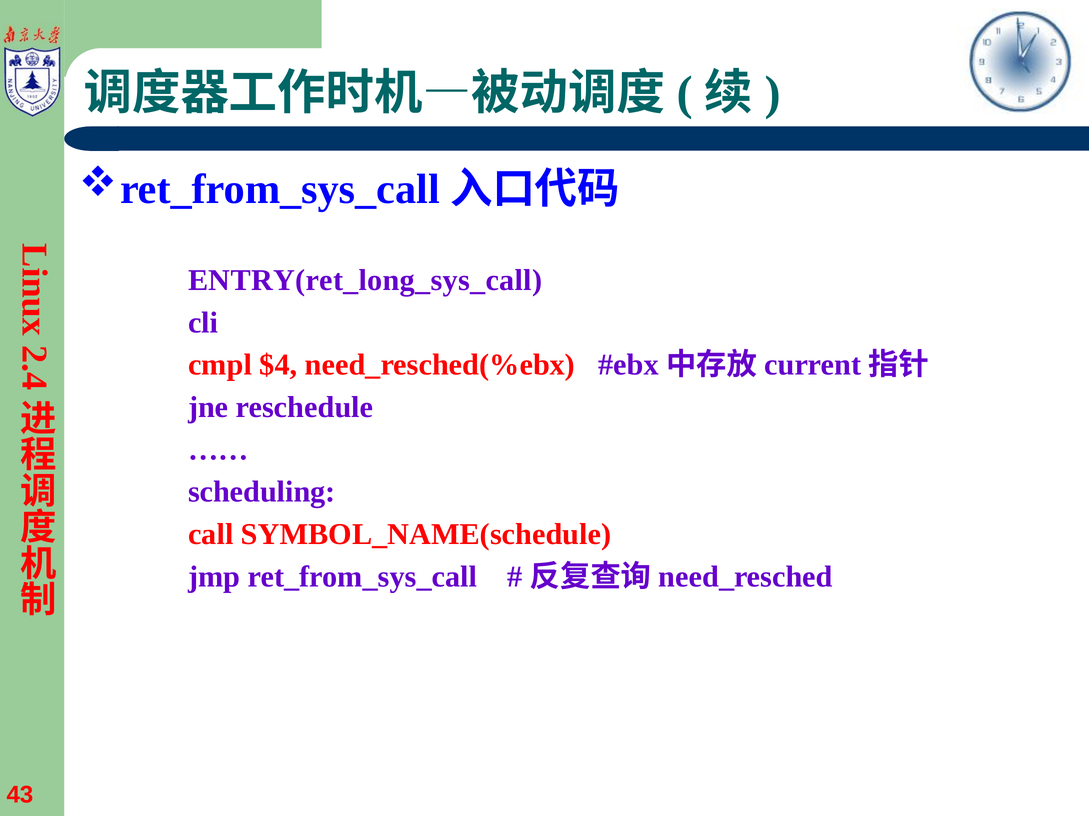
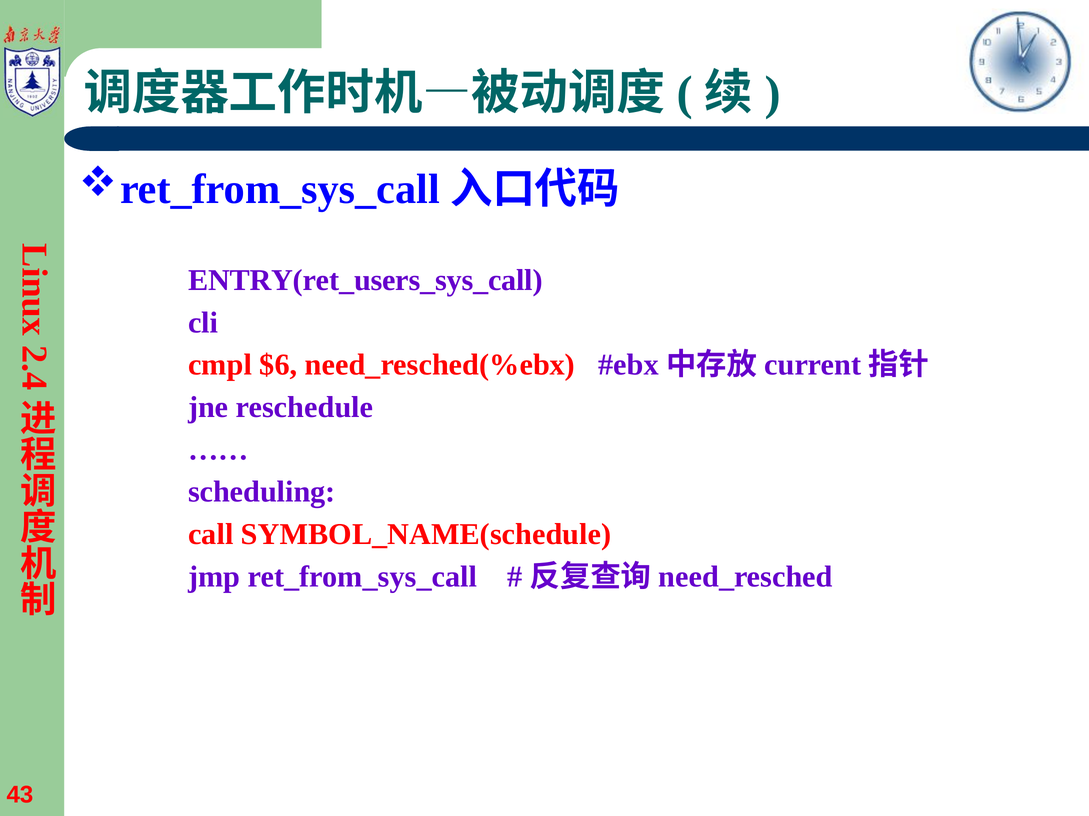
ENTRY(ret_long_sys_call: ENTRY(ret_long_sys_call -> ENTRY(ret_users_sys_call
$4: $4 -> $6
